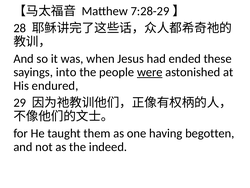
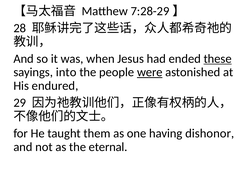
these underline: none -> present
begotten: begotten -> dishonor
indeed: indeed -> eternal
